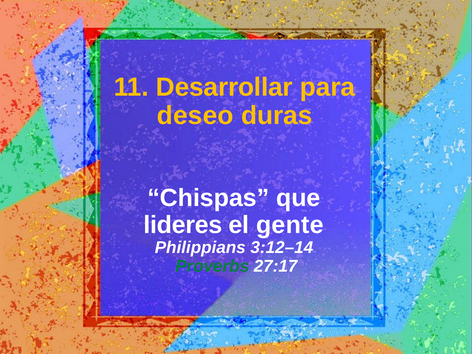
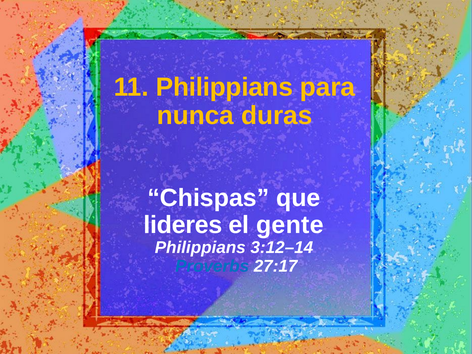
11 Desarrollar: Desarrollar -> Philippians
deseo: deseo -> nunca
Proverbs colour: green -> blue
